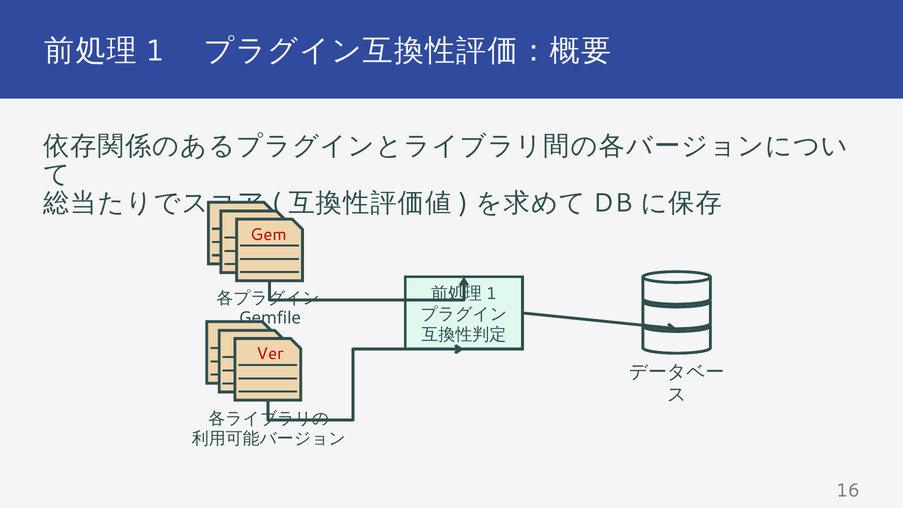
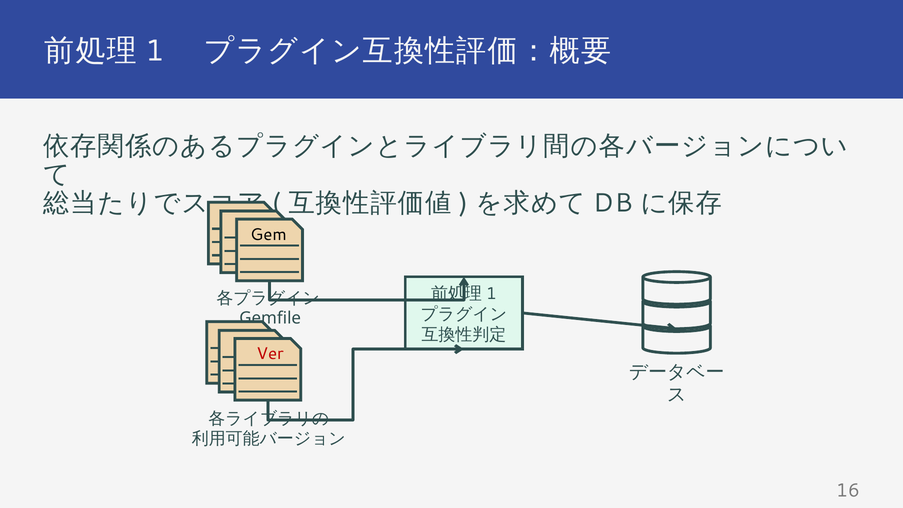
Gem at (268, 234) colour: red -> black
